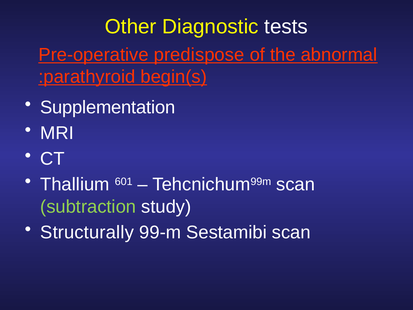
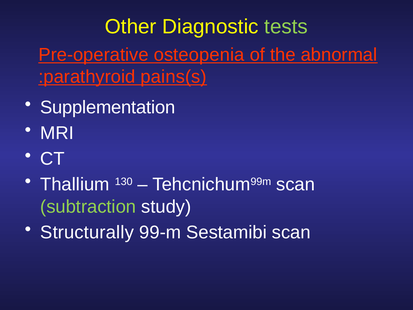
tests colour: white -> light green
predispose: predispose -> osteopenia
begin(s: begin(s -> pains(s
601: 601 -> 130
